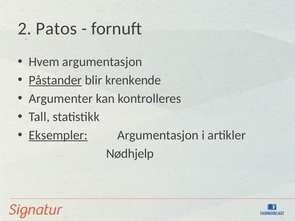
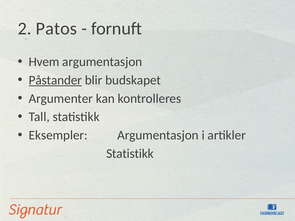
krenkende: krenkende -> budskapet
Eksempler underline: present -> none
Nødhjelp at (130, 154): Nødhjelp -> Statistikk
